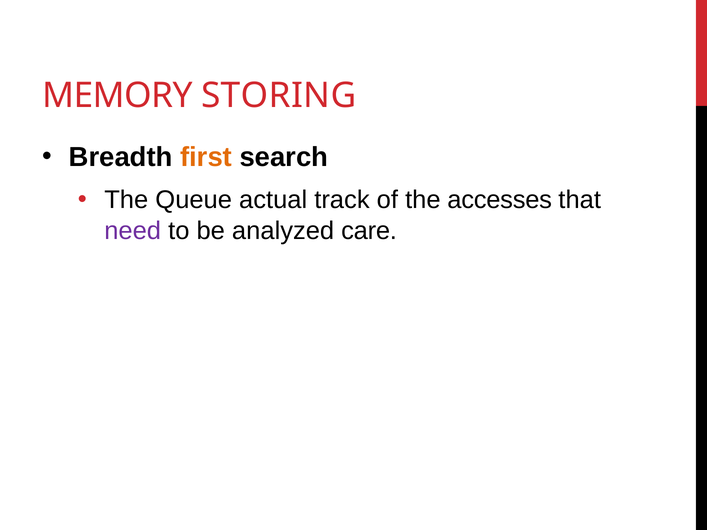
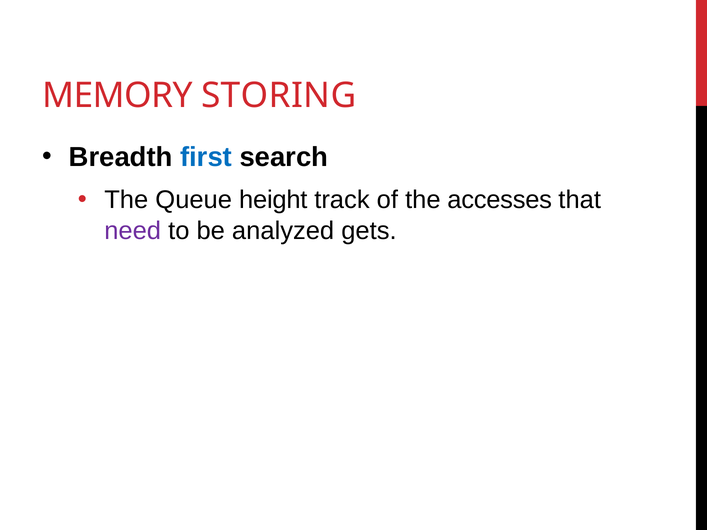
first colour: orange -> blue
actual: actual -> height
care: care -> gets
